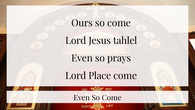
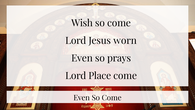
Ours: Ours -> Wish
tahlel: tahlel -> worn
